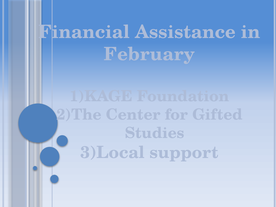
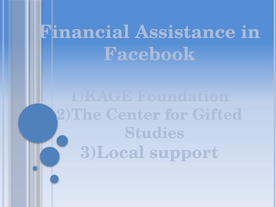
February: February -> Facebook
